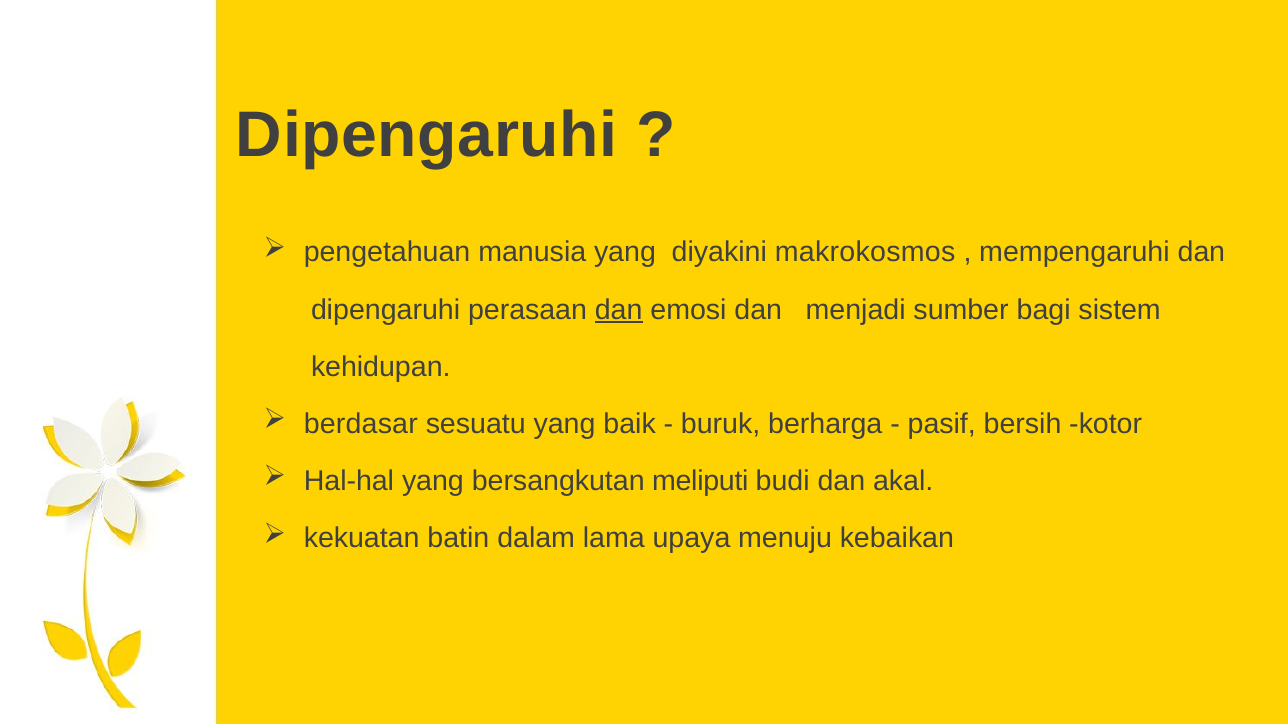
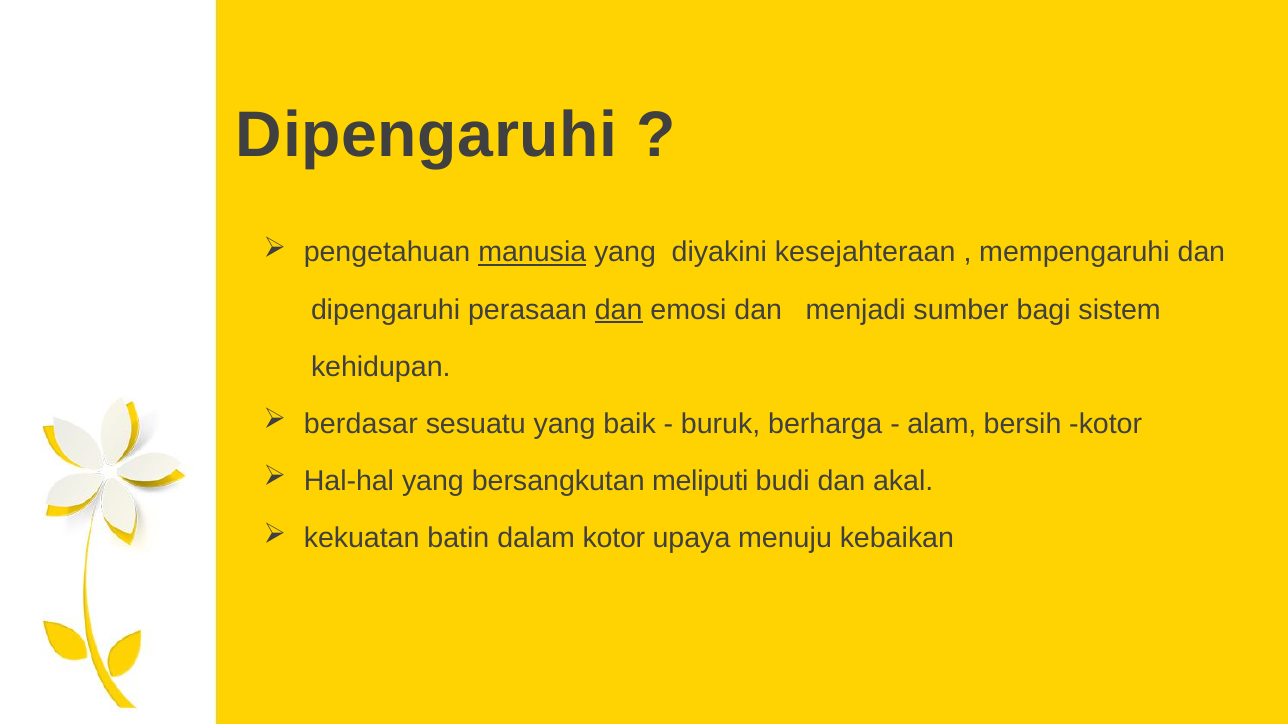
manusia underline: none -> present
makrokosmos: makrokosmos -> kesejahteraan
pasif: pasif -> alam
dalam lama: lama -> kotor
